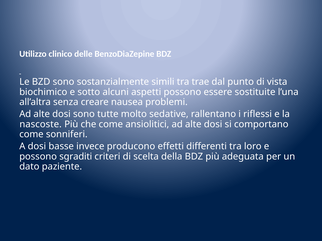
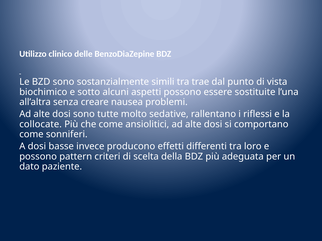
nascoste: nascoste -> collocate
sgraditi: sgraditi -> pattern
